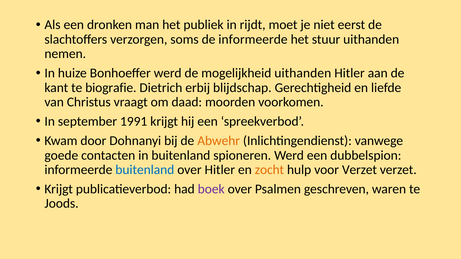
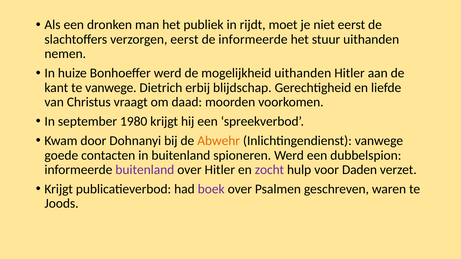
verzorgen soms: soms -> eerst
te biografie: biografie -> vanwege
1991: 1991 -> 1980
buitenland at (145, 170) colour: blue -> purple
zocht colour: orange -> purple
voor Verzet: Verzet -> Daden
